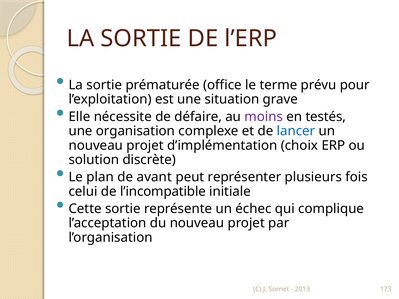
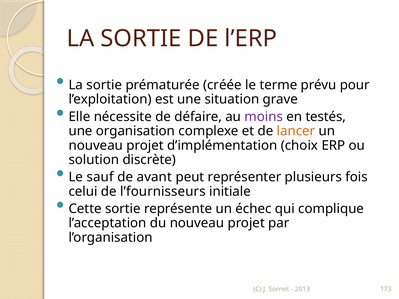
office: office -> créée
lancer colour: blue -> orange
plan: plan -> sauf
l’incompatible: l’incompatible -> l’fournisseurs
